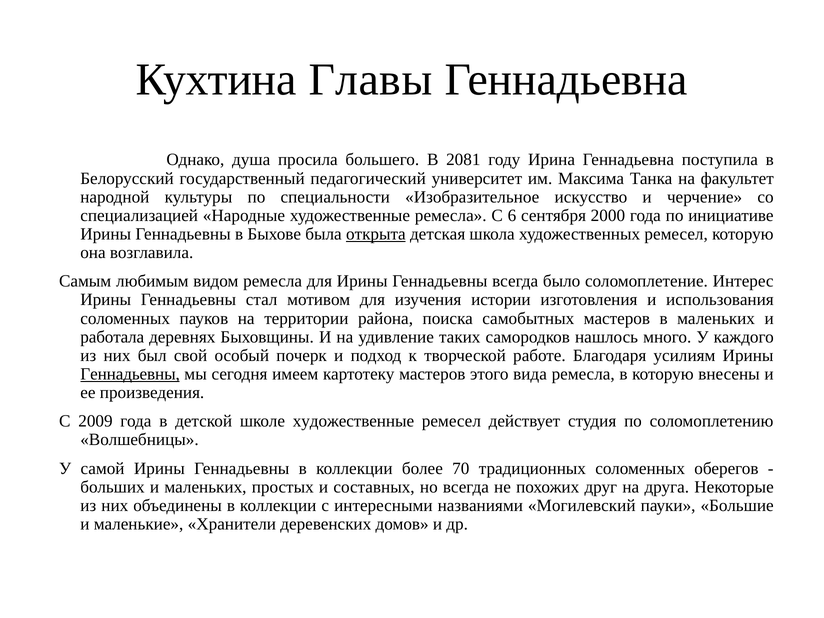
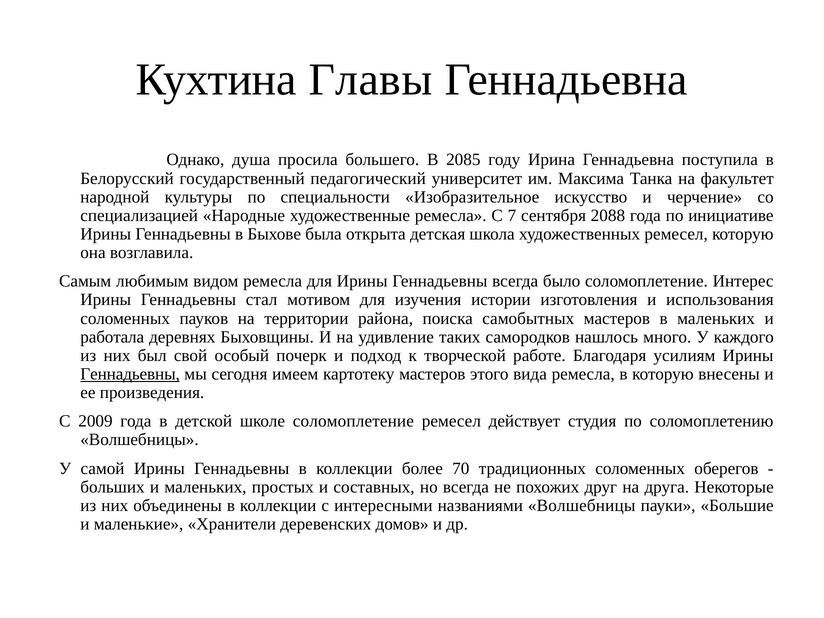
2081: 2081 -> 2085
6: 6 -> 7
2000: 2000 -> 2088
открыта underline: present -> none
школе художественные: художественные -> соломоплетение
названиями Могилевский: Могилевский -> Волшебницы
